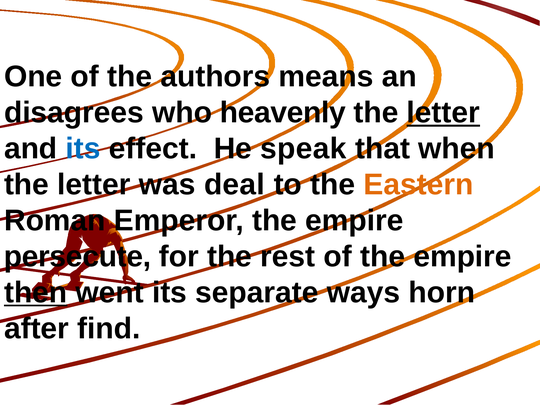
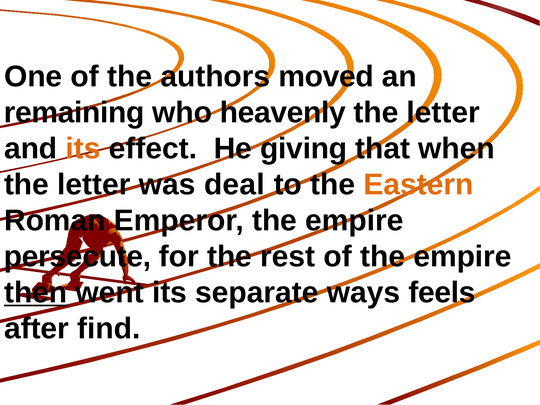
means: means -> moved
disagrees: disagrees -> remaining
letter at (443, 113) underline: present -> none
its at (83, 149) colour: blue -> orange
speak: speak -> giving
horn: horn -> feels
